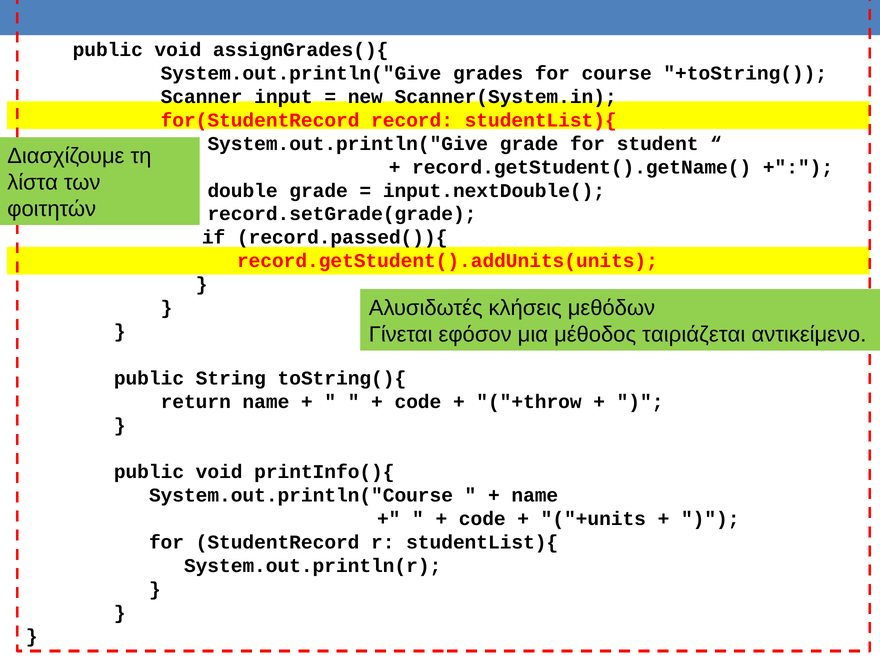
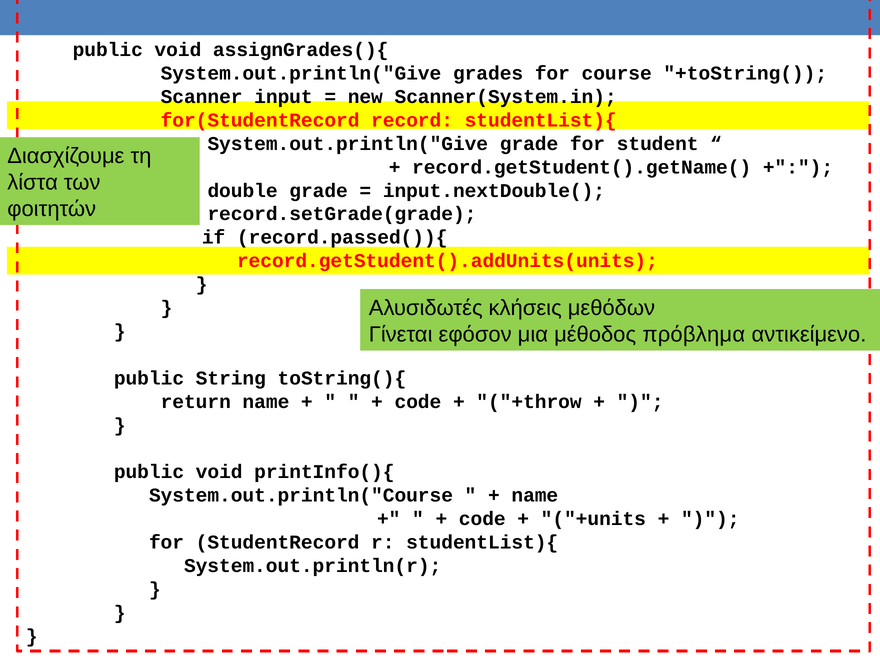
ταιριάζεται: ταιριάζεται -> πρόβλημα
